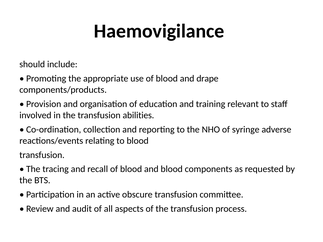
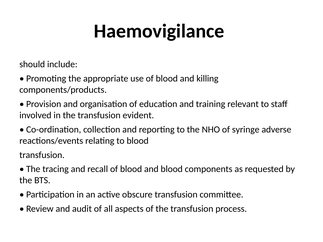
drape: drape -> killing
abilities: abilities -> evident
